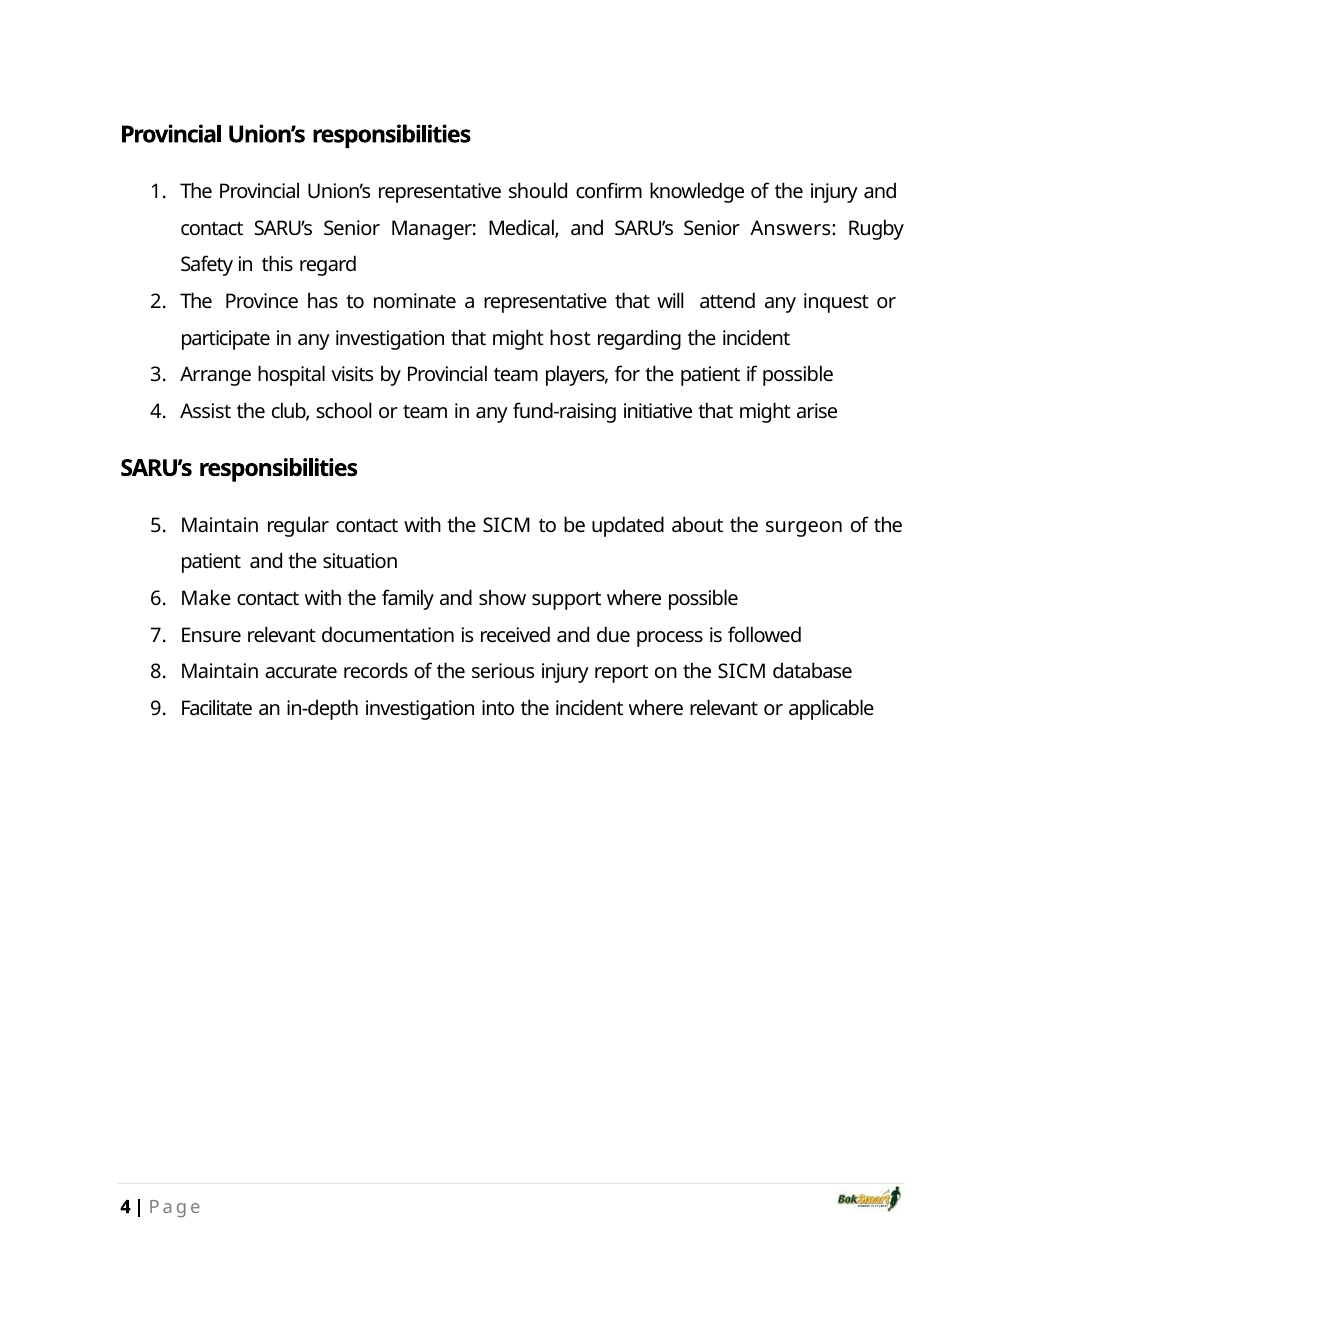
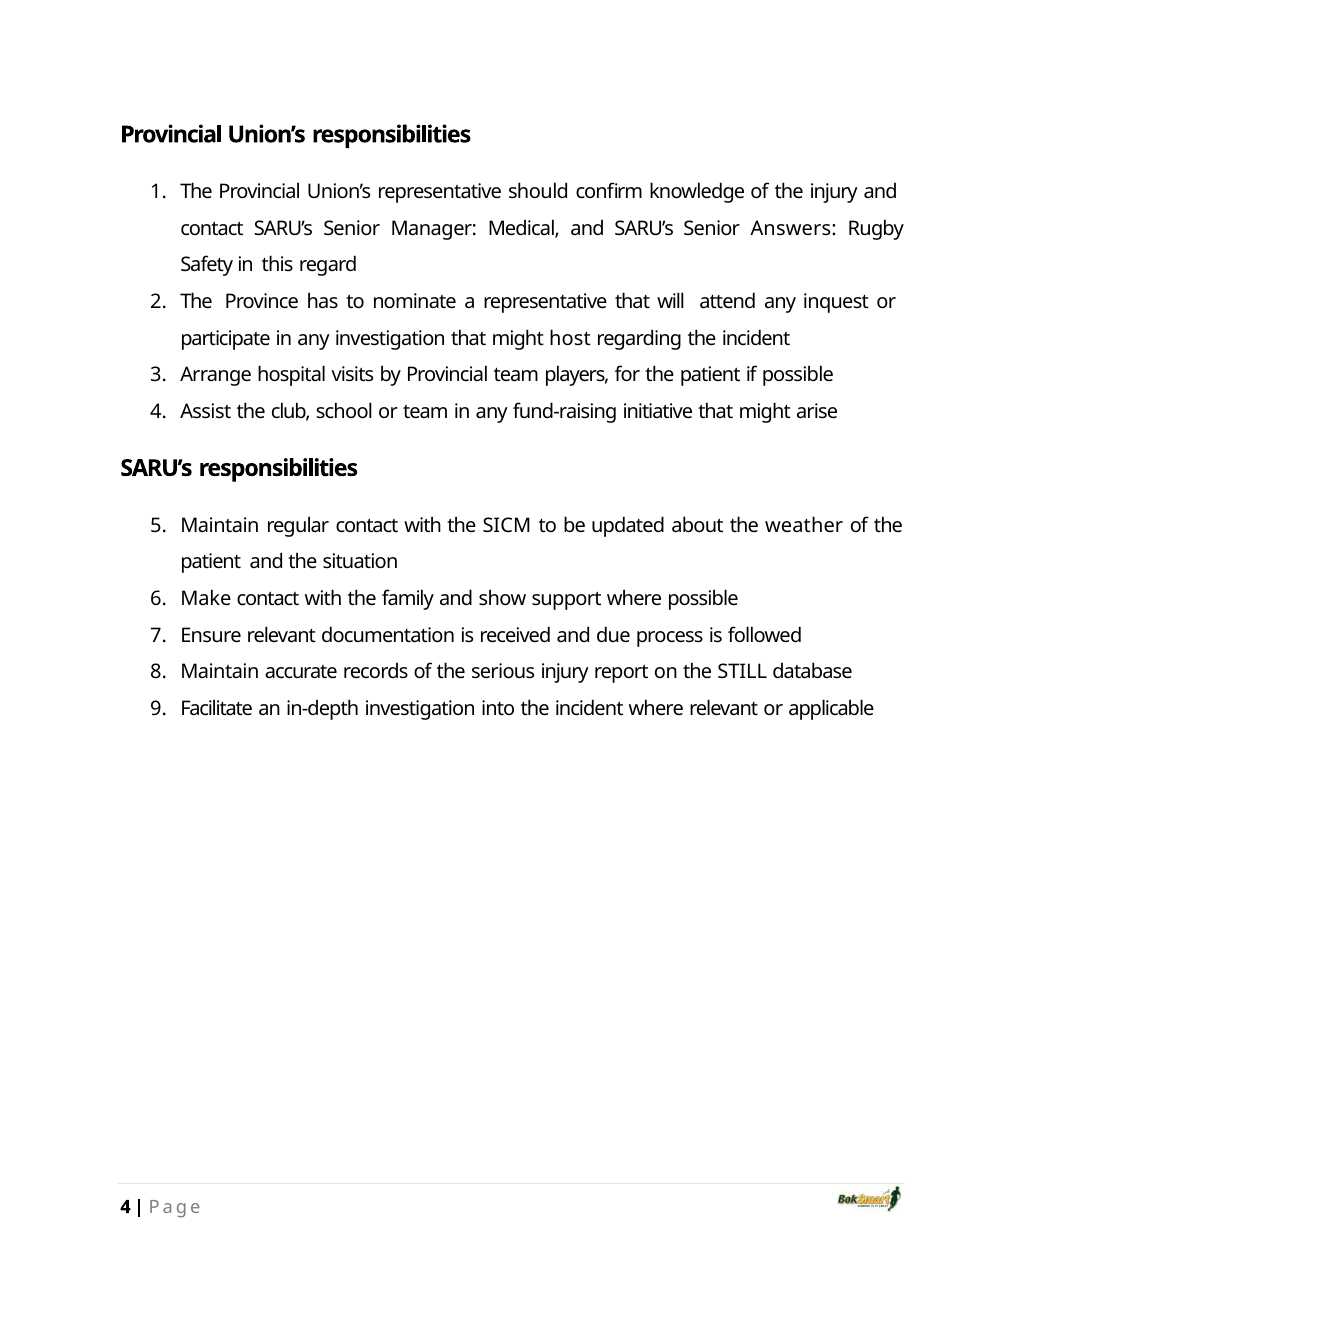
surgeon: surgeon -> weather
on the SICM: SICM -> STILL
